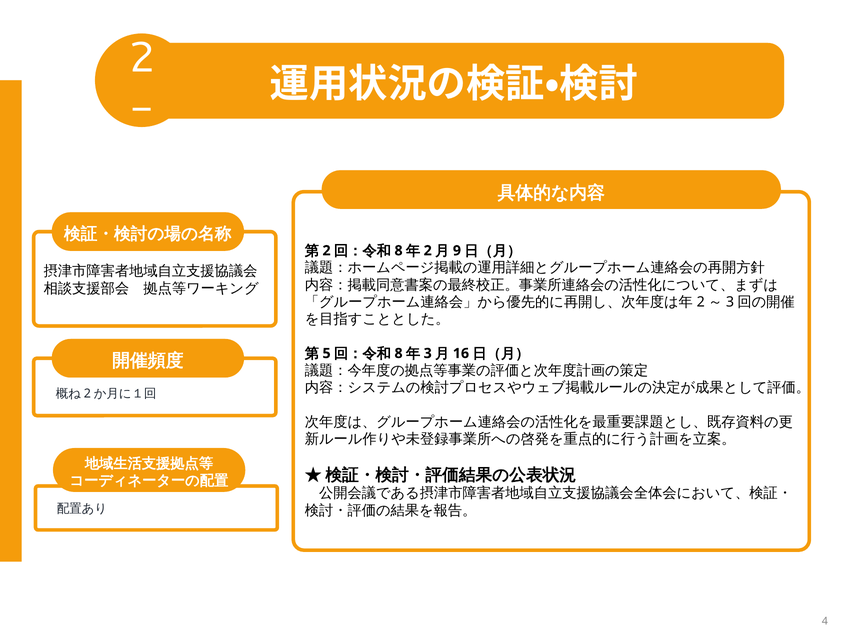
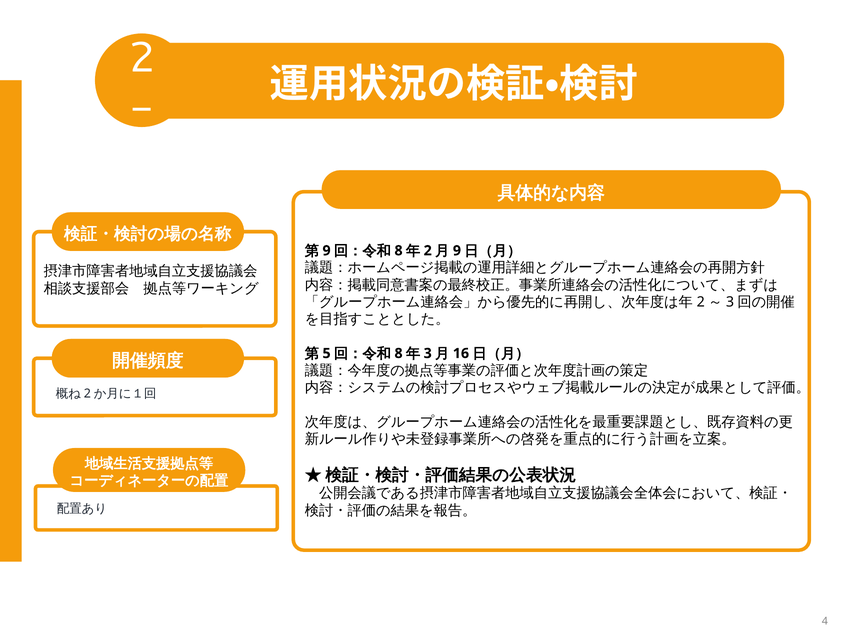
2 at (327, 251): 2 -> 9
